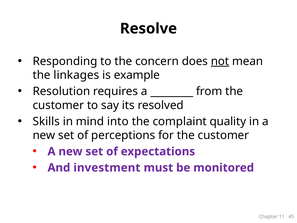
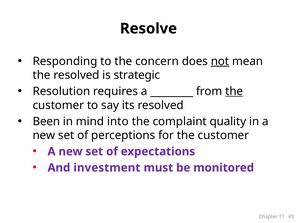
the linkages: linkages -> resolved
example: example -> strategic
the at (234, 91) underline: none -> present
Skills: Skills -> Been
